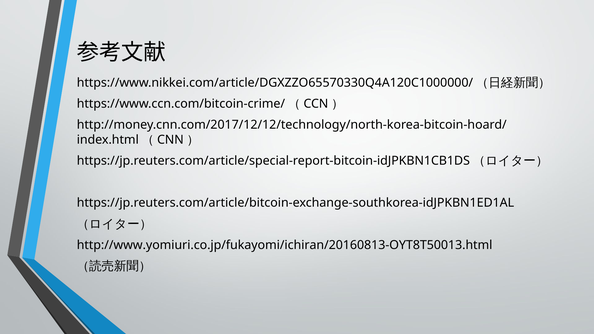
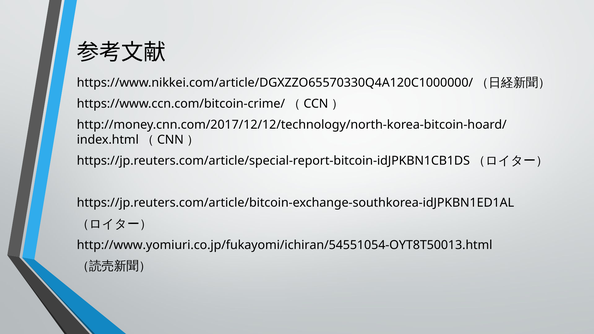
http://www.yomiuri.co.jp/fukayomi/ichiran/20160813-OYT8T50013.html: http://www.yomiuri.co.jp/fukayomi/ichiran/20160813-OYT8T50013.html -> http://www.yomiuri.co.jp/fukayomi/ichiran/54551054-OYT8T50013.html
